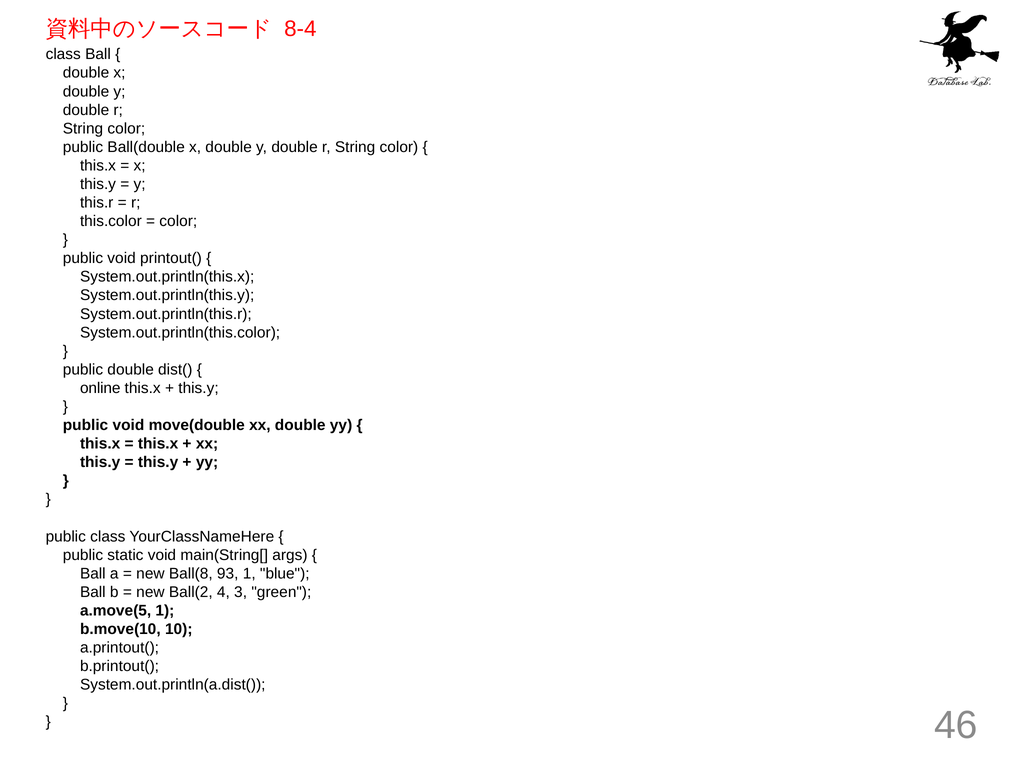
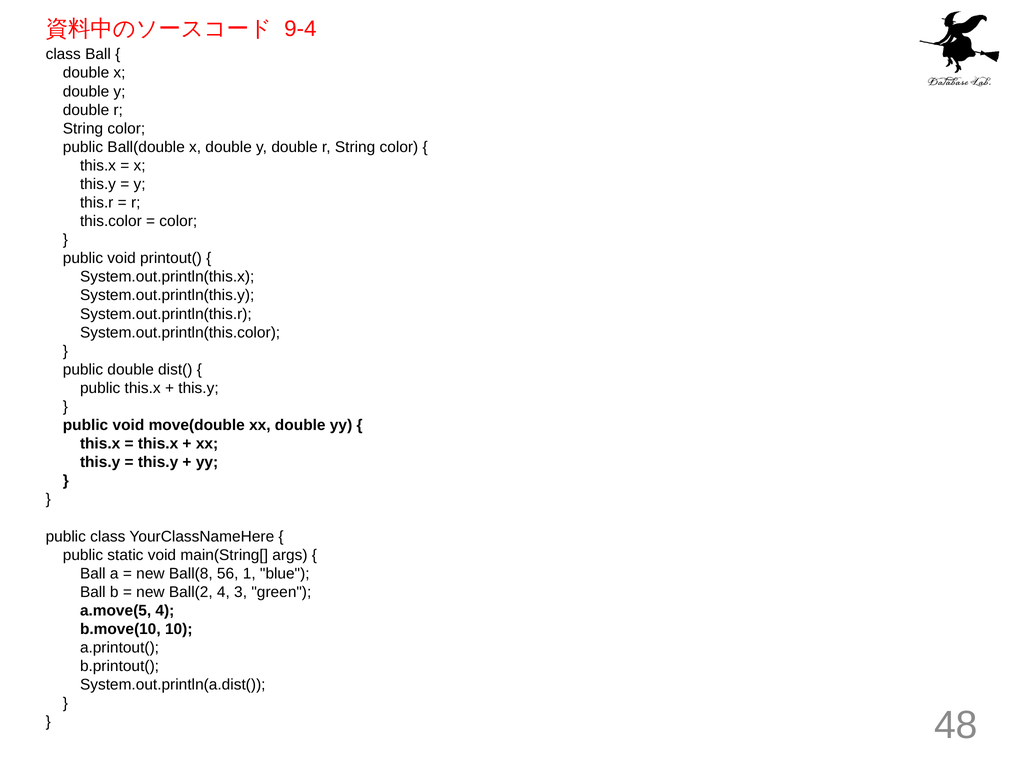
8-4: 8-4 -> 9-4
online at (100, 388): online -> public
93: 93 -> 56
a.move(5 1: 1 -> 4
46: 46 -> 48
